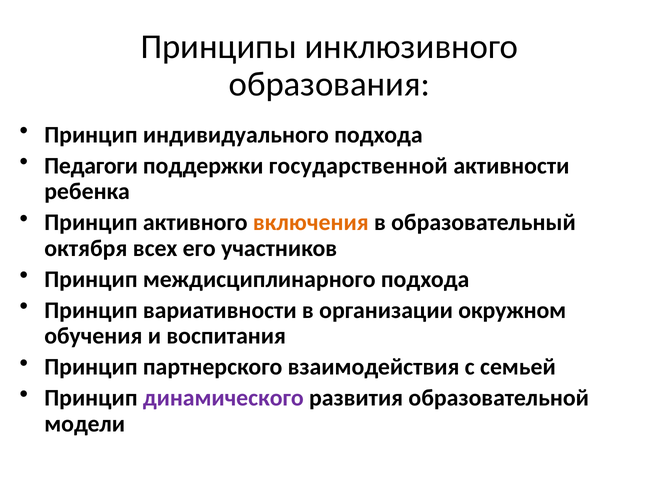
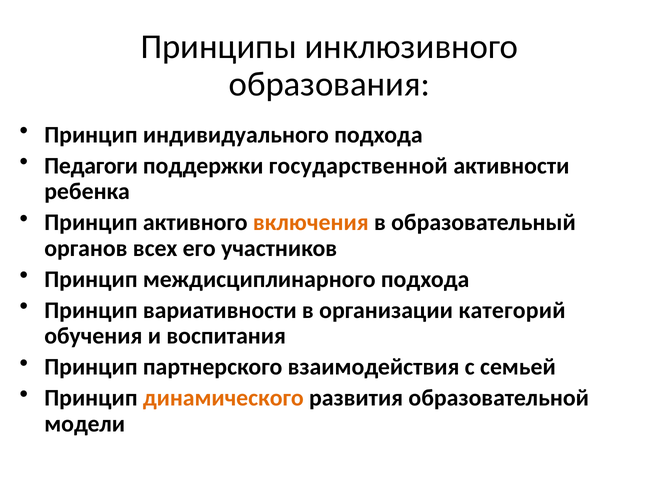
октября: октября -> органов
окружном: окружном -> категорий
динамического colour: purple -> orange
